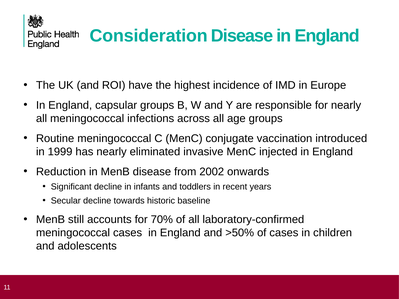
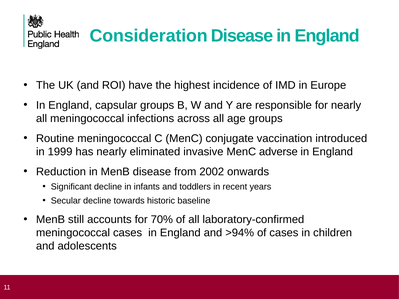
injected: injected -> adverse
>50%: >50% -> >94%
